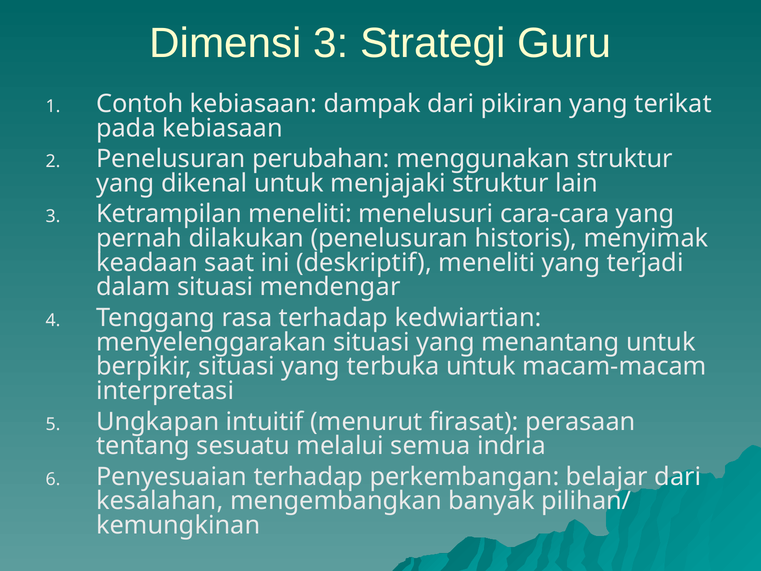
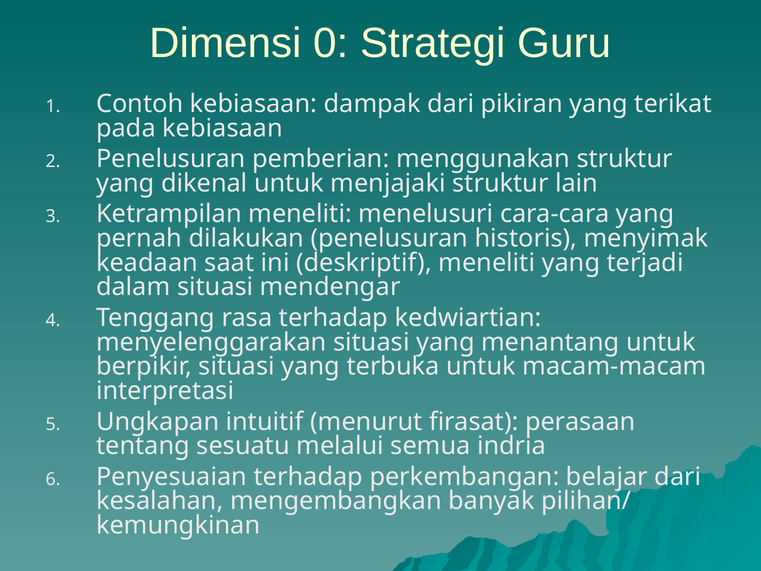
Dimensi 3: 3 -> 0
perubahan: perubahan -> pemberian
